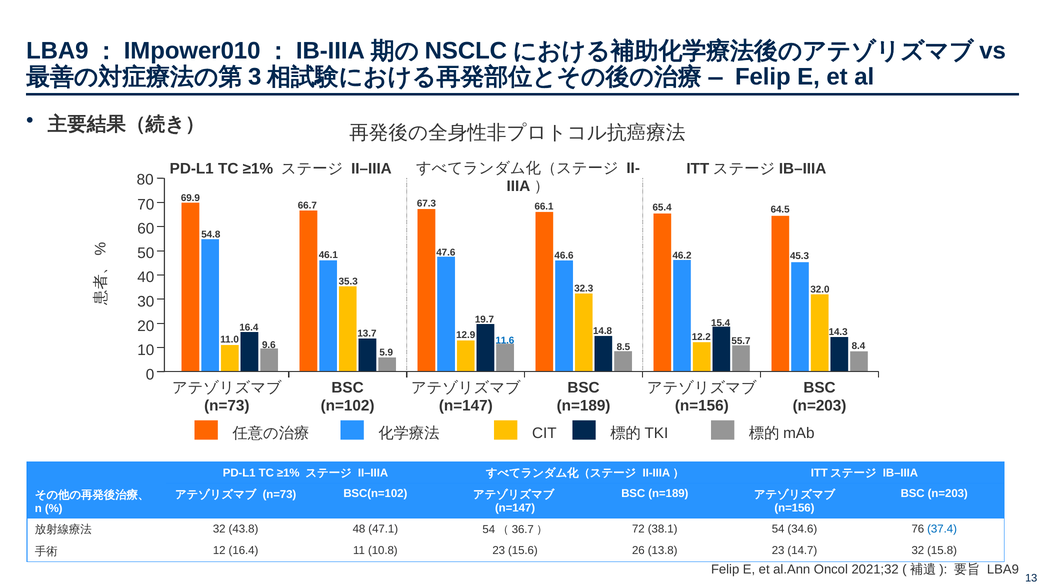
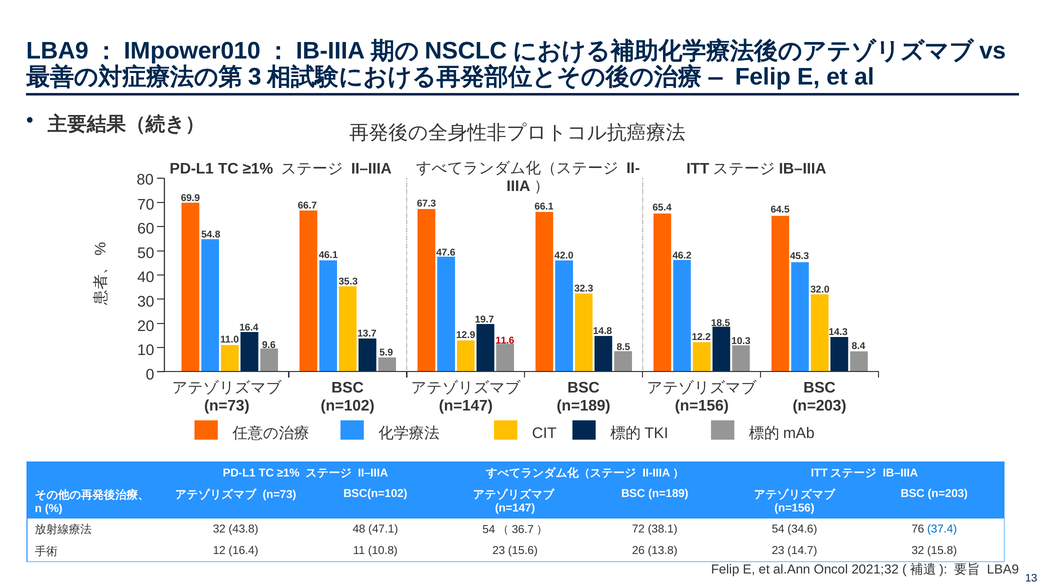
46.6: 46.6 -> 42.0
15.4: 15.4 -> 18.5
11.6 colour: blue -> red
55.7: 55.7 -> 10.3
